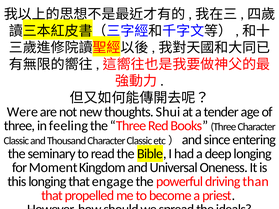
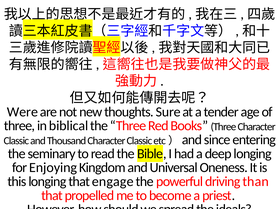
Shui: Shui -> Sure
feeling: feeling -> biblical
Moment: Moment -> Enjoying
